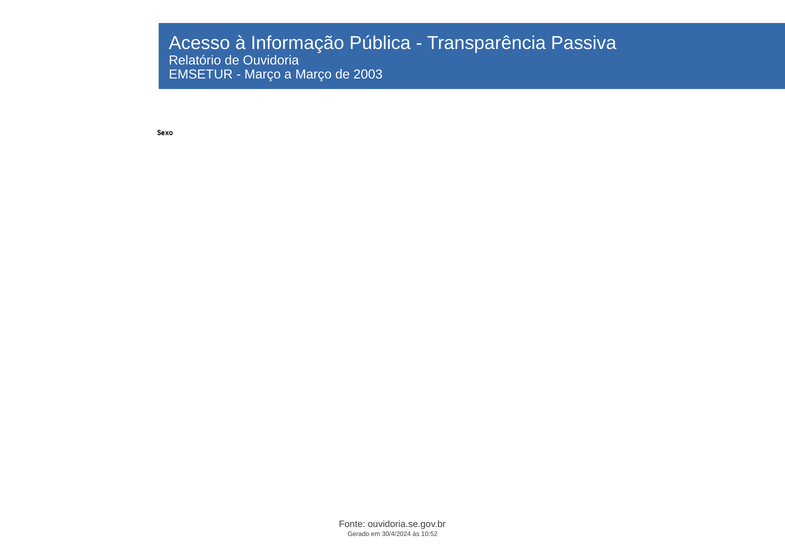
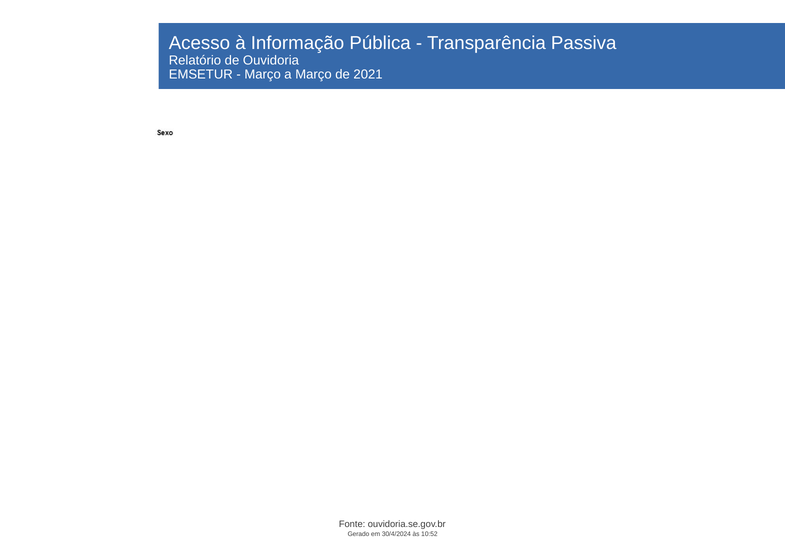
2003: 2003 -> 2021
